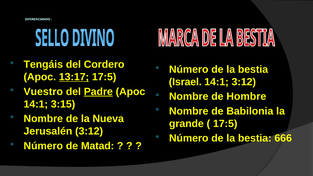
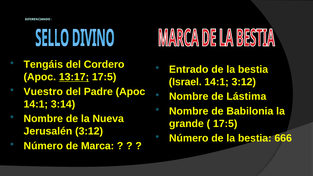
Número at (189, 69): Número -> Entrado
Padre underline: present -> none
Hombre: Hombre -> Lástima
3:15: 3:15 -> 3:14
Matad: Matad -> Marca
